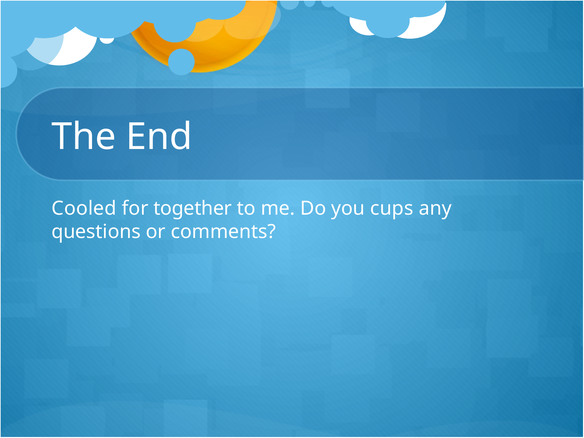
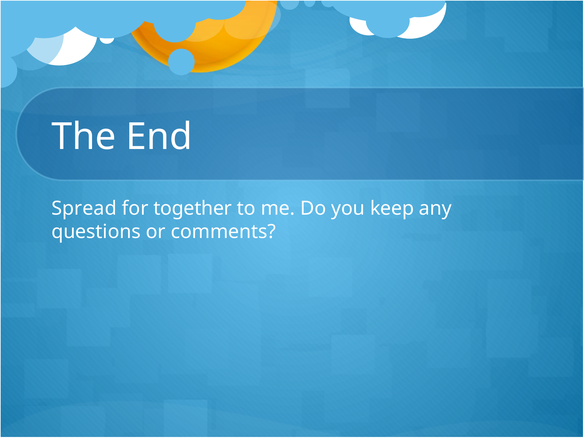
Cooled: Cooled -> Spread
cups: cups -> keep
